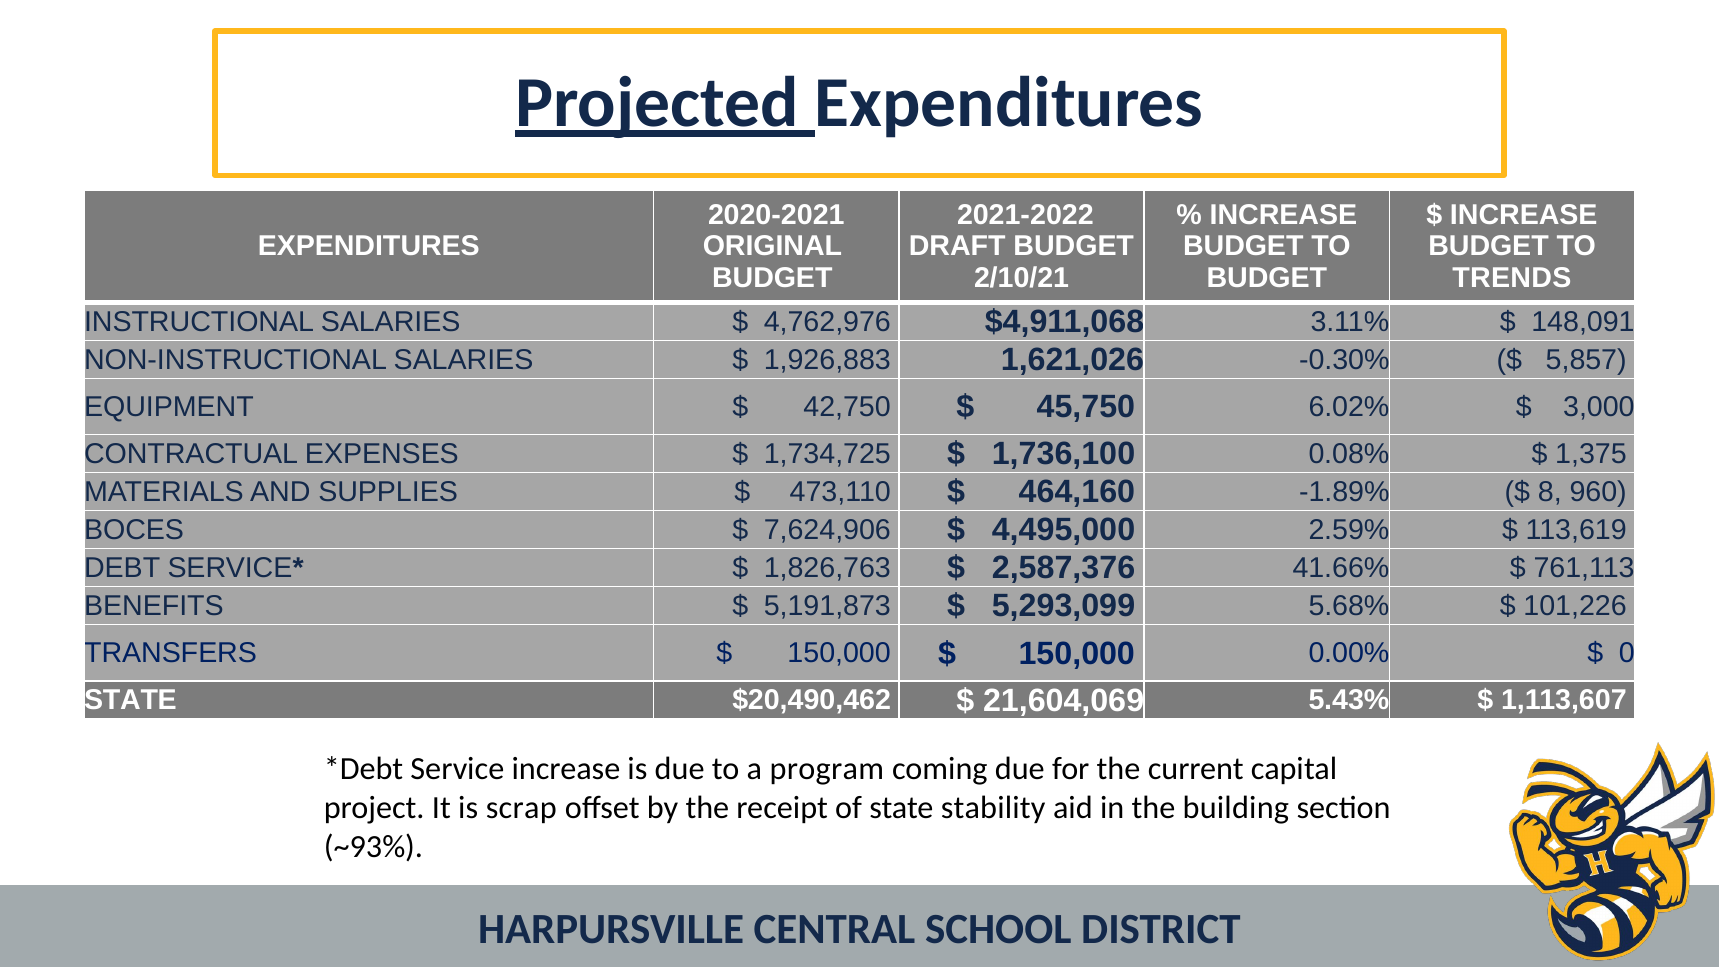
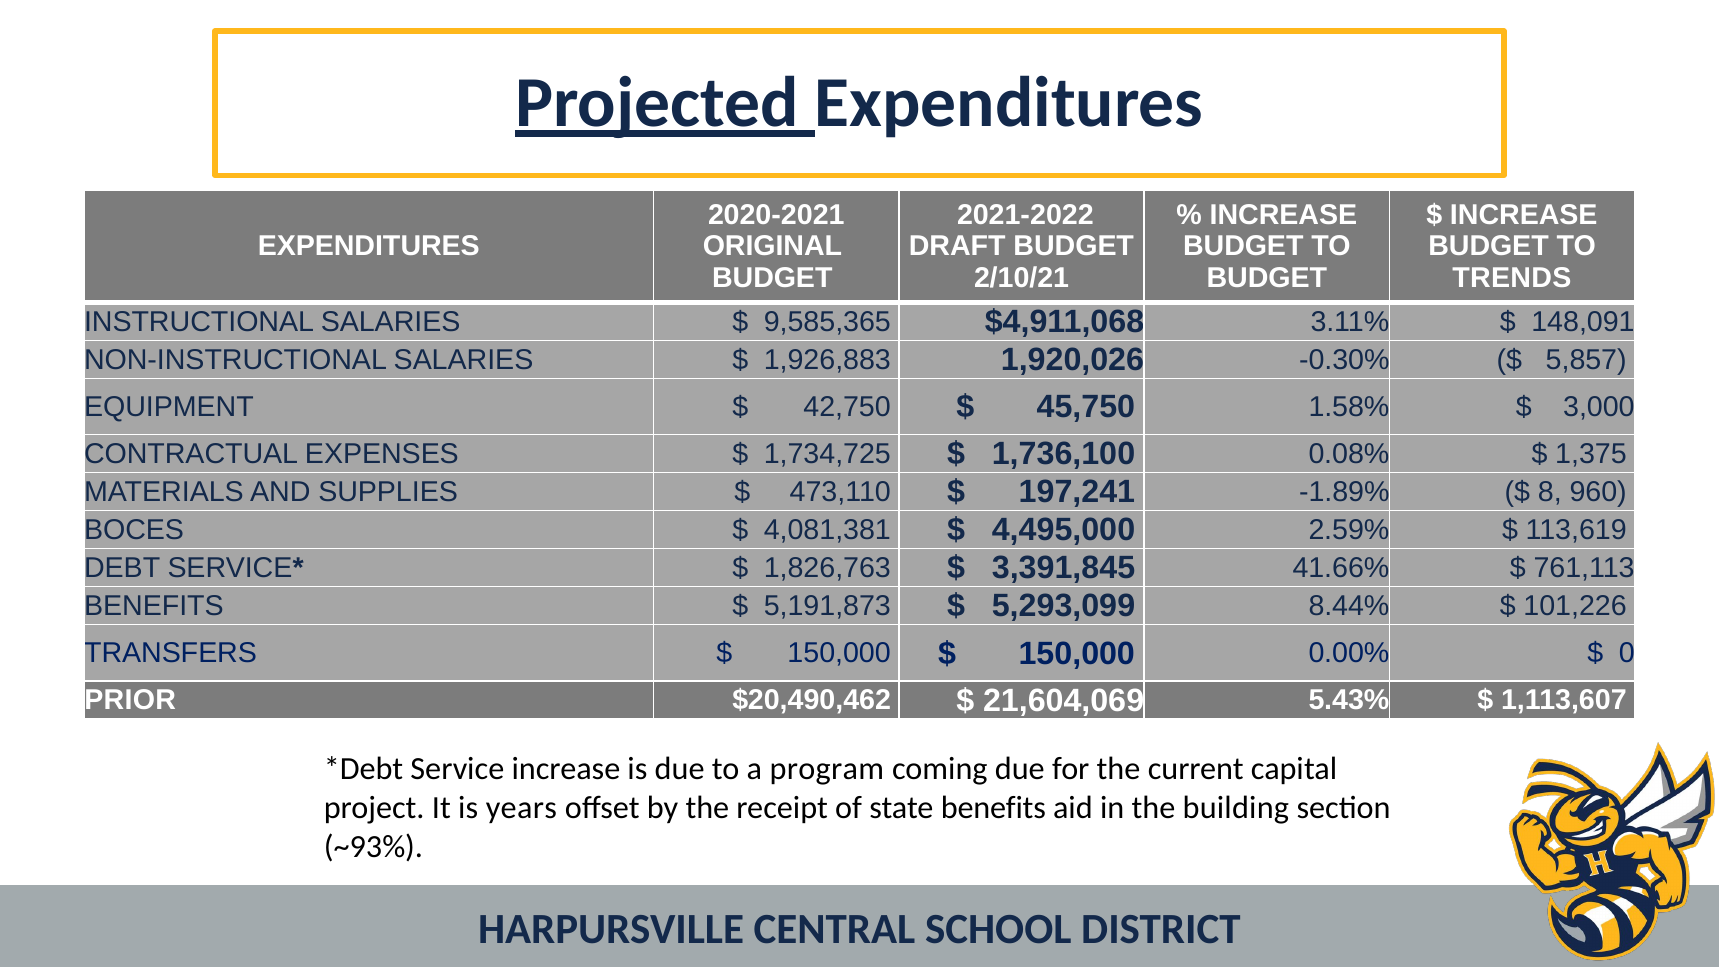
4,762,976: 4,762,976 -> 9,585,365
1,621,026: 1,621,026 -> 1,920,026
6.02%: 6.02% -> 1.58%
464,160: 464,160 -> 197,241
7,624,906: 7,624,906 -> 4,081,381
2,587,376: 2,587,376 -> 3,391,845
5.68%: 5.68% -> 8.44%
STATE at (130, 700): STATE -> PRIOR
scrap: scrap -> years
state stability: stability -> benefits
